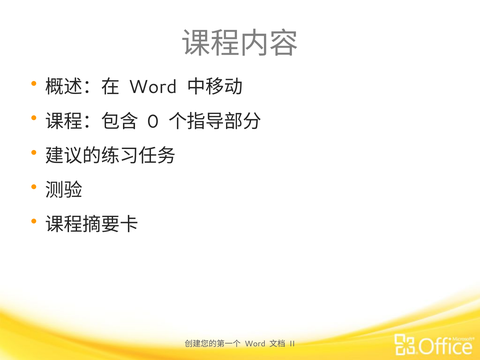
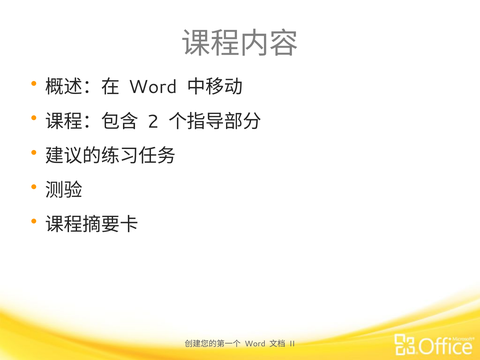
0: 0 -> 2
